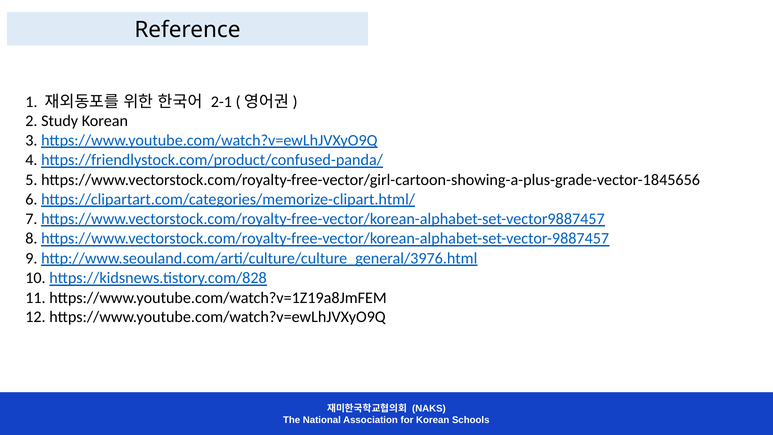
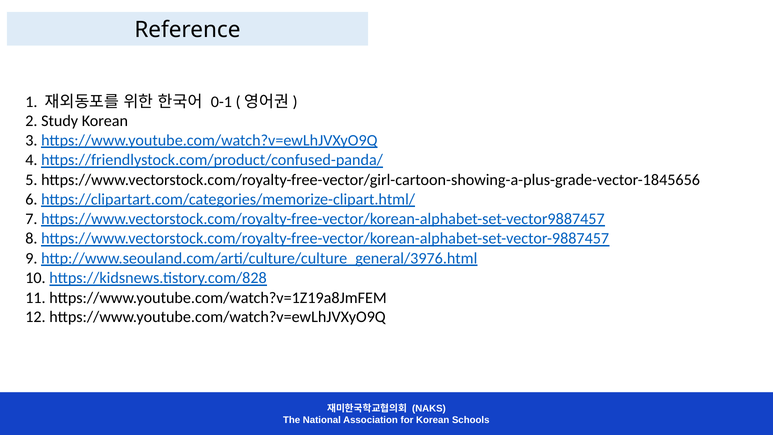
2-1: 2-1 -> 0-1
